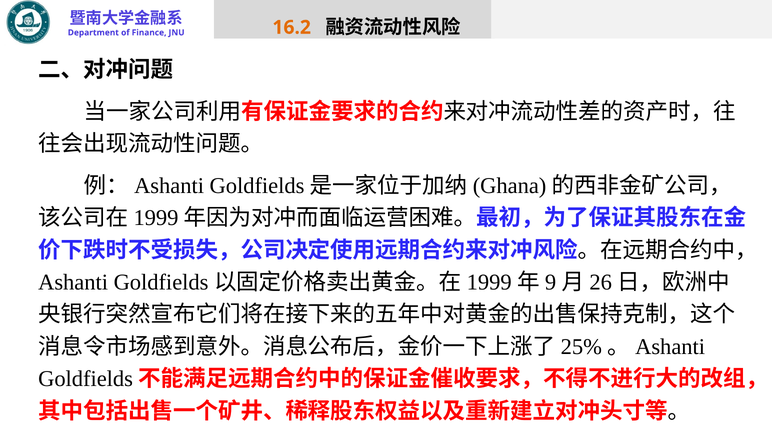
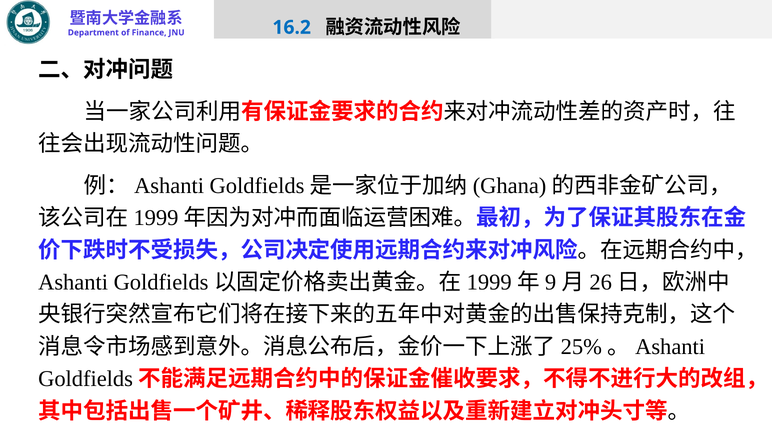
16.2 colour: orange -> blue
